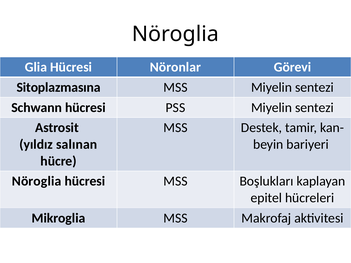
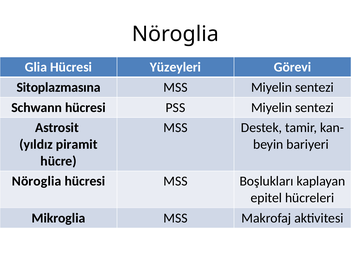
Nöronlar: Nöronlar -> Yüzeyleri
salınan: salınan -> piramit
